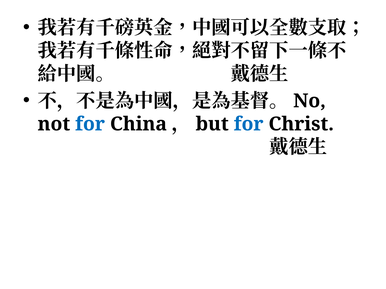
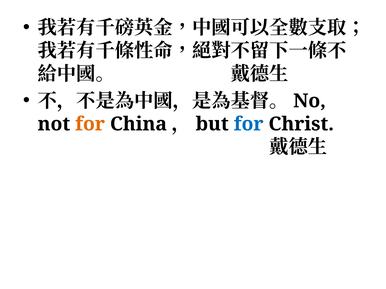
for at (90, 124) colour: blue -> orange
